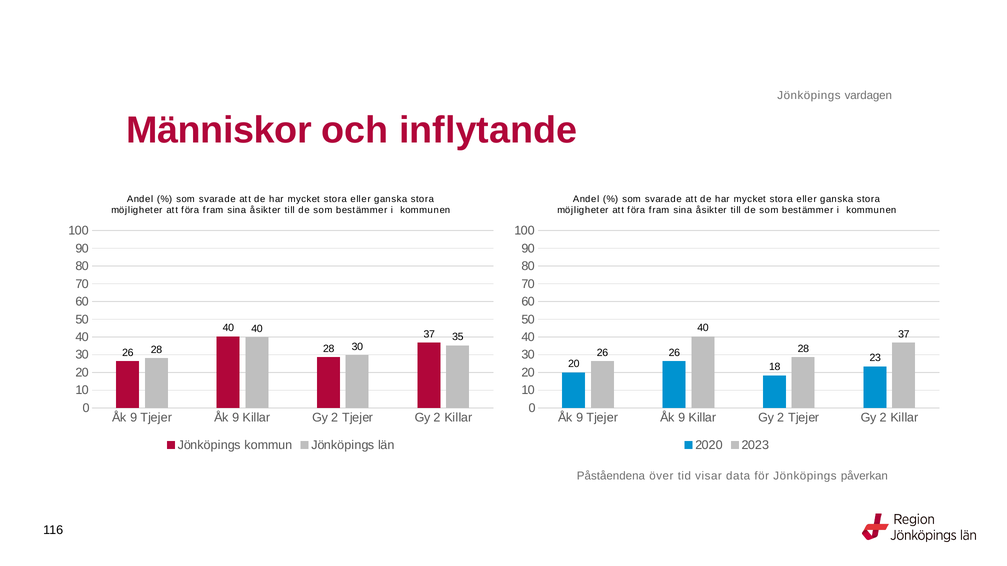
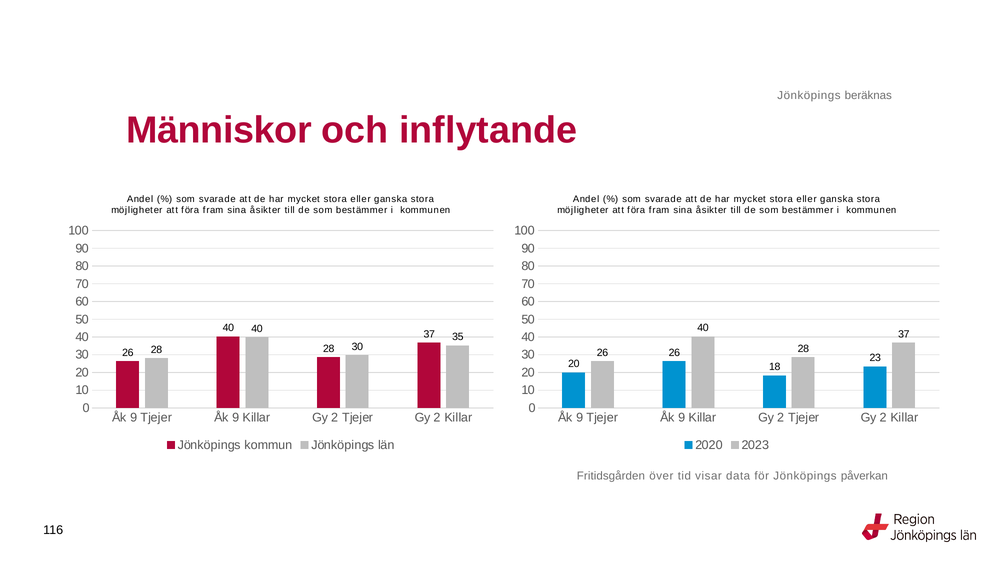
vardagen: vardagen -> beräknas
Påståendena: Påståendena -> Fritidsgården
